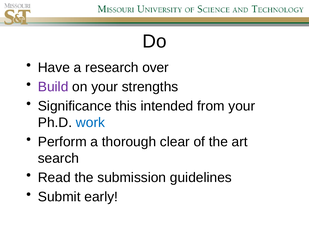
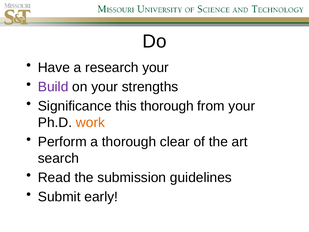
research over: over -> your
this intended: intended -> thorough
work colour: blue -> orange
